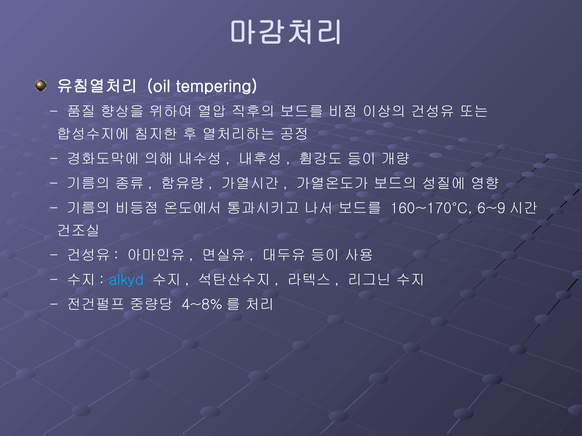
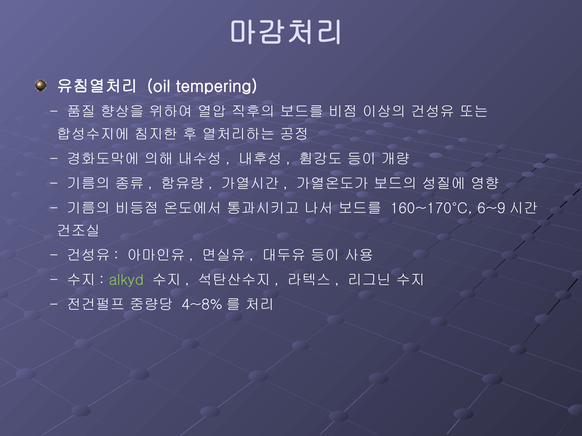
alkyd colour: light blue -> light green
